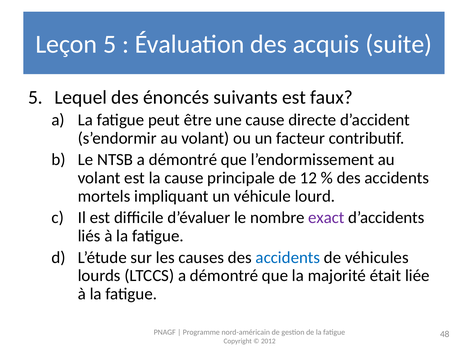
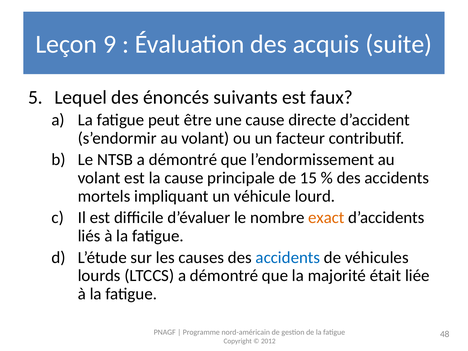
Leçon 5: 5 -> 9
12: 12 -> 15
exact colour: purple -> orange
